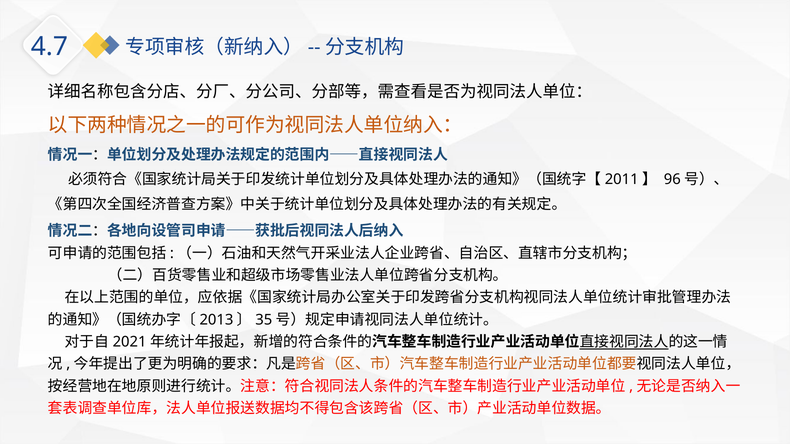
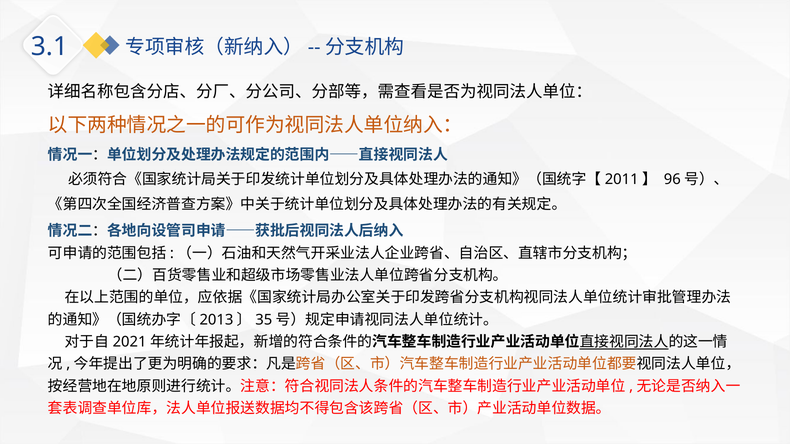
4.7: 4.7 -> 3.1
